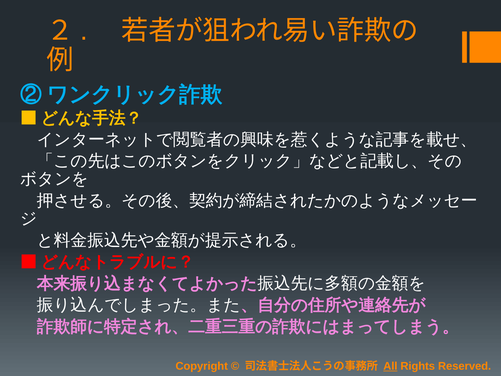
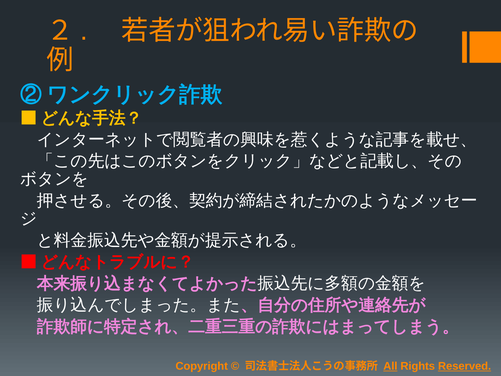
Reserved underline: none -> present
